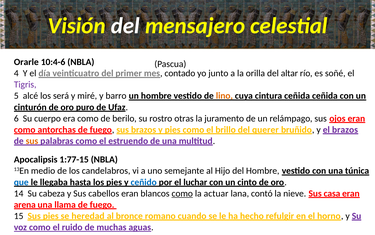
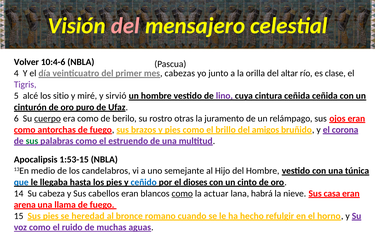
del at (125, 26) colour: white -> pink
Orarle: Orarle -> Volver
contado: contado -> cabezas
soñé: soñé -> clase
será: será -> sitio
barro: barro -> sirvió
lino colour: orange -> purple
cuerpo underline: none -> present
querer: querer -> amigos
el brazos: brazos -> corona
sus at (32, 141) colour: orange -> green
1:77-15: 1:77-15 -> 1:53-15
luchar: luchar -> dioses
contó: contó -> habrá
